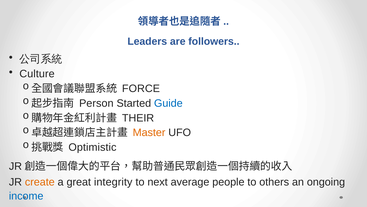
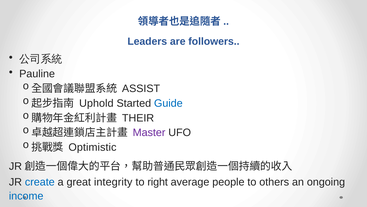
Culture: Culture -> Pauline
FORCE: FORCE -> ASSIST
Person: Person -> Uphold
Master colour: orange -> purple
create colour: orange -> blue
next: next -> right
